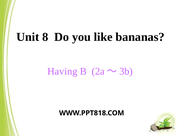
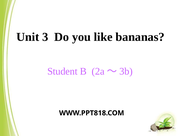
8: 8 -> 3
Having: Having -> Student
